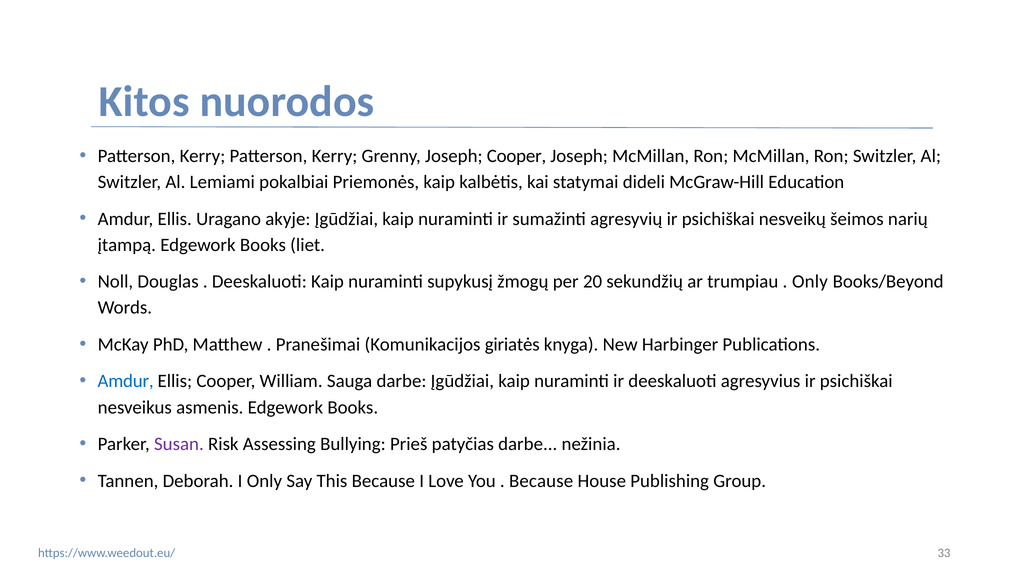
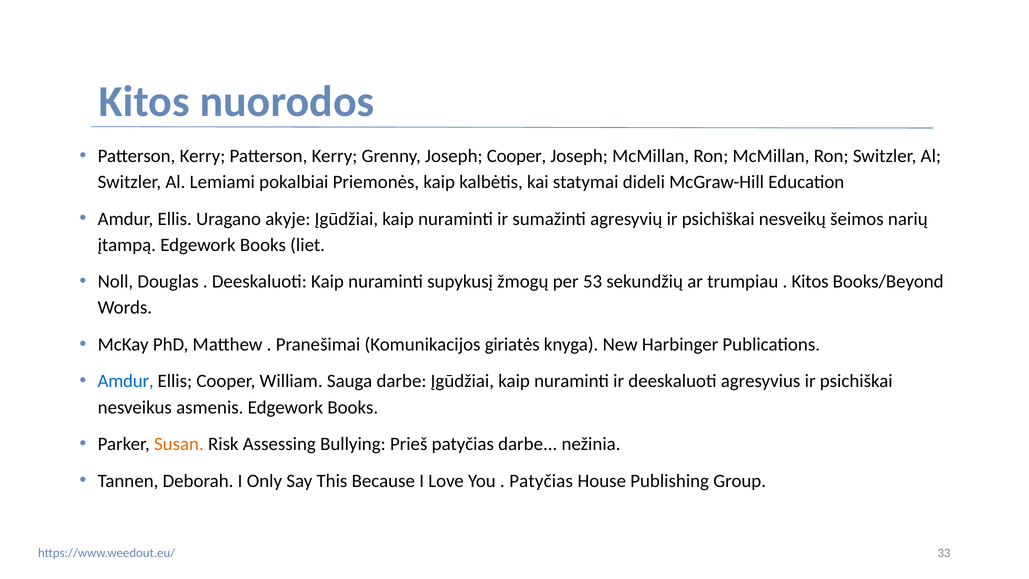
20: 20 -> 53
Only at (810, 282): Only -> Kitos
Susan colour: purple -> orange
Because at (541, 481): Because -> Patyčias
